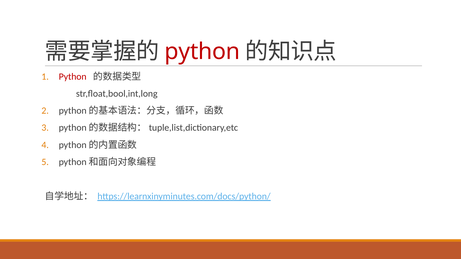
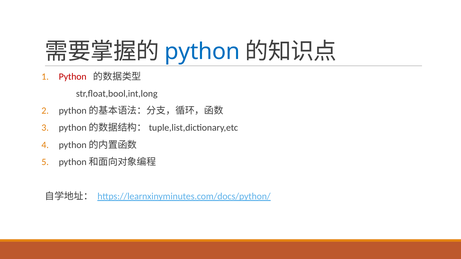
python at (202, 52) colour: red -> blue
